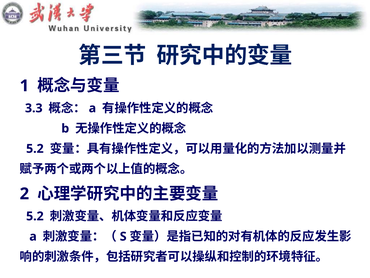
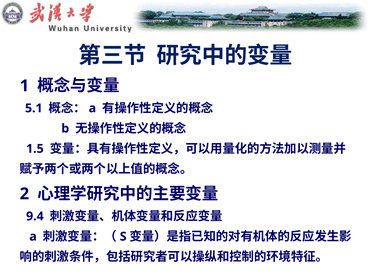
3.3: 3.3 -> 5.1
5.2 at (35, 148): 5.2 -> 1.5
5.2 at (35, 216): 5.2 -> 9.4
